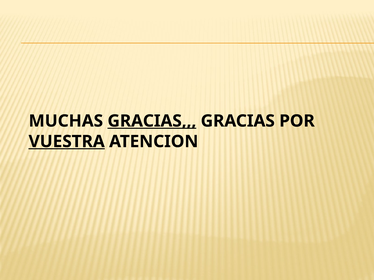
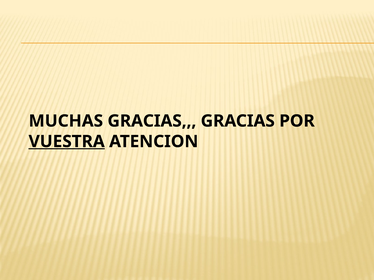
GRACIAS at (152, 121) underline: present -> none
